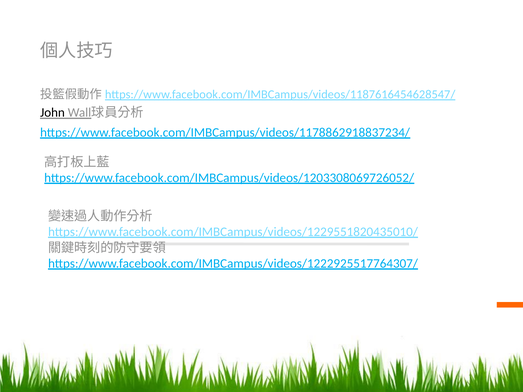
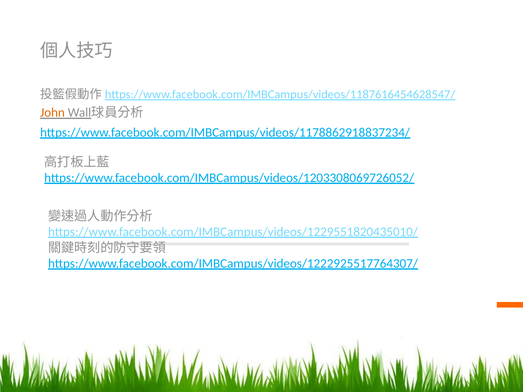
John colour: black -> orange
